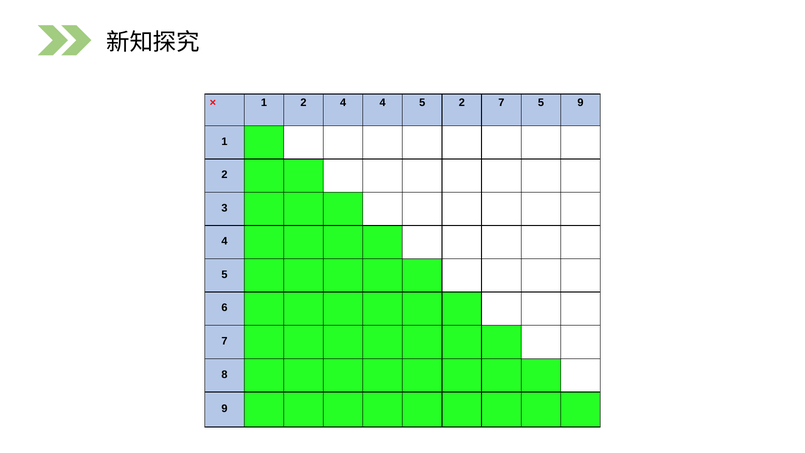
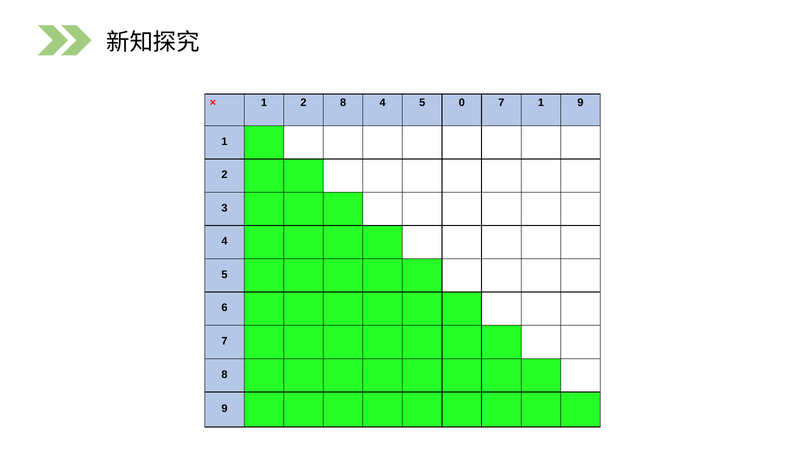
2 4: 4 -> 8
5 2: 2 -> 0
7 5: 5 -> 1
